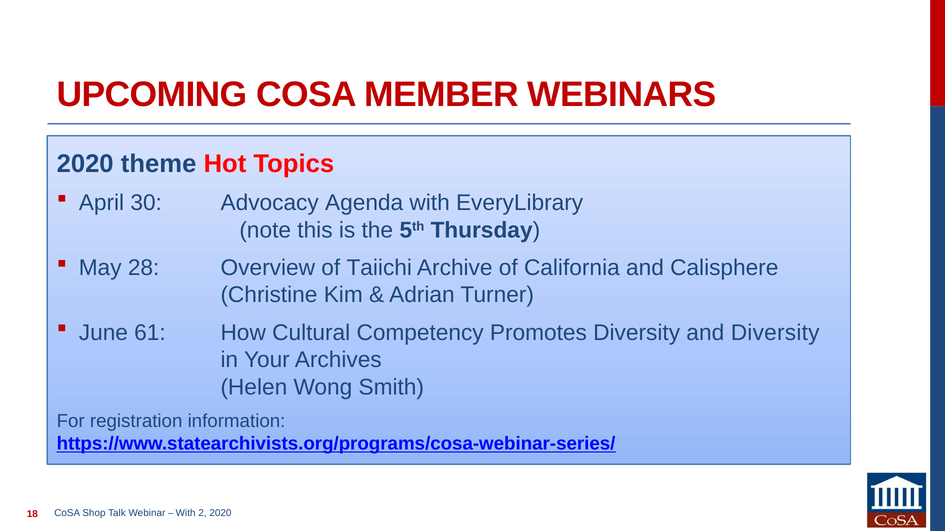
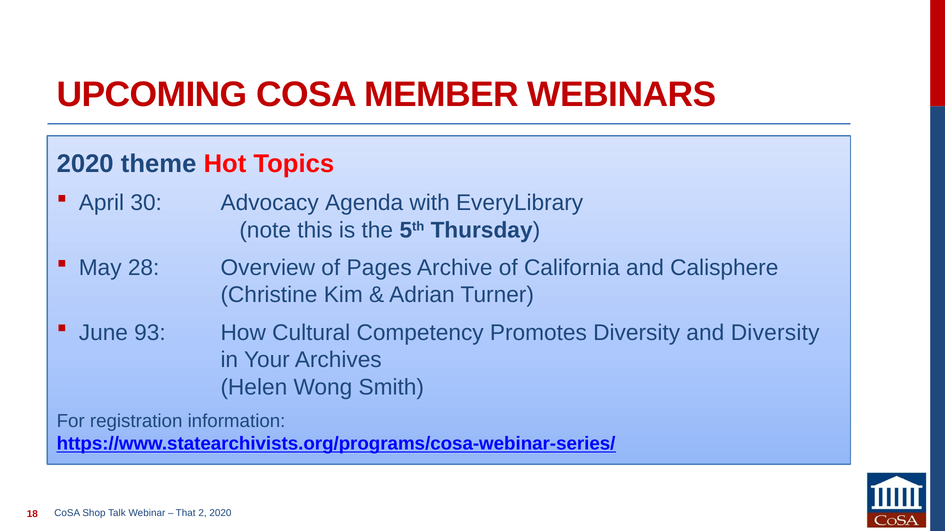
Taiichi: Taiichi -> Pages
61: 61 -> 93
With at (186, 514): With -> That
